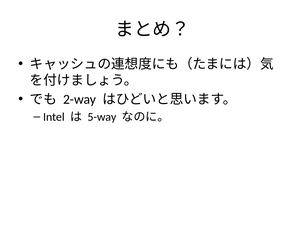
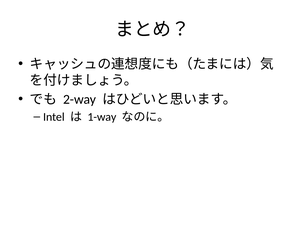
5-way: 5-way -> 1-way
